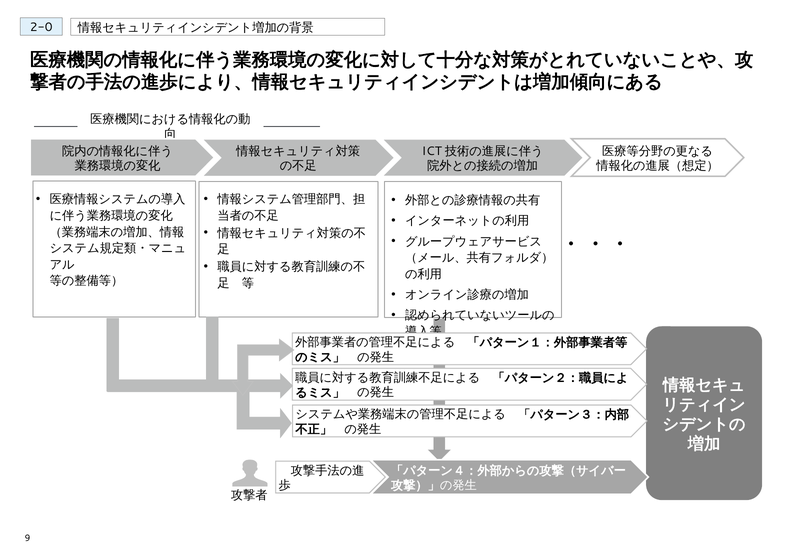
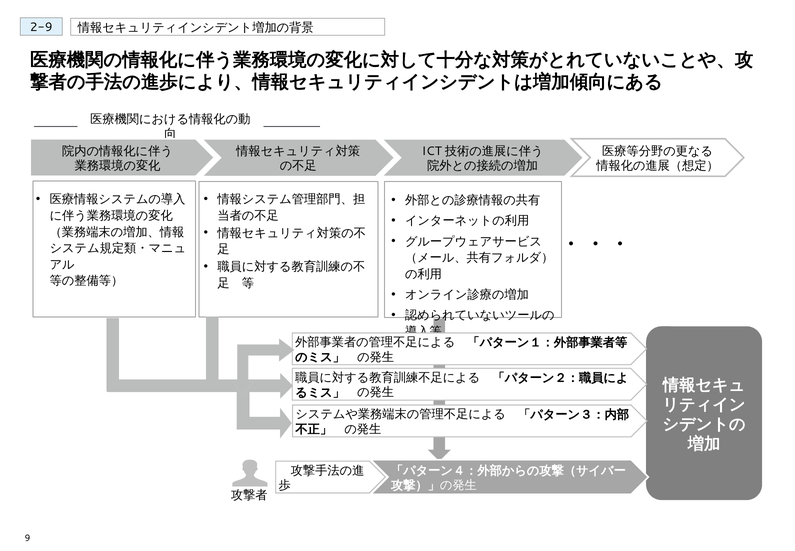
2-0: 2-0 -> 2-9
